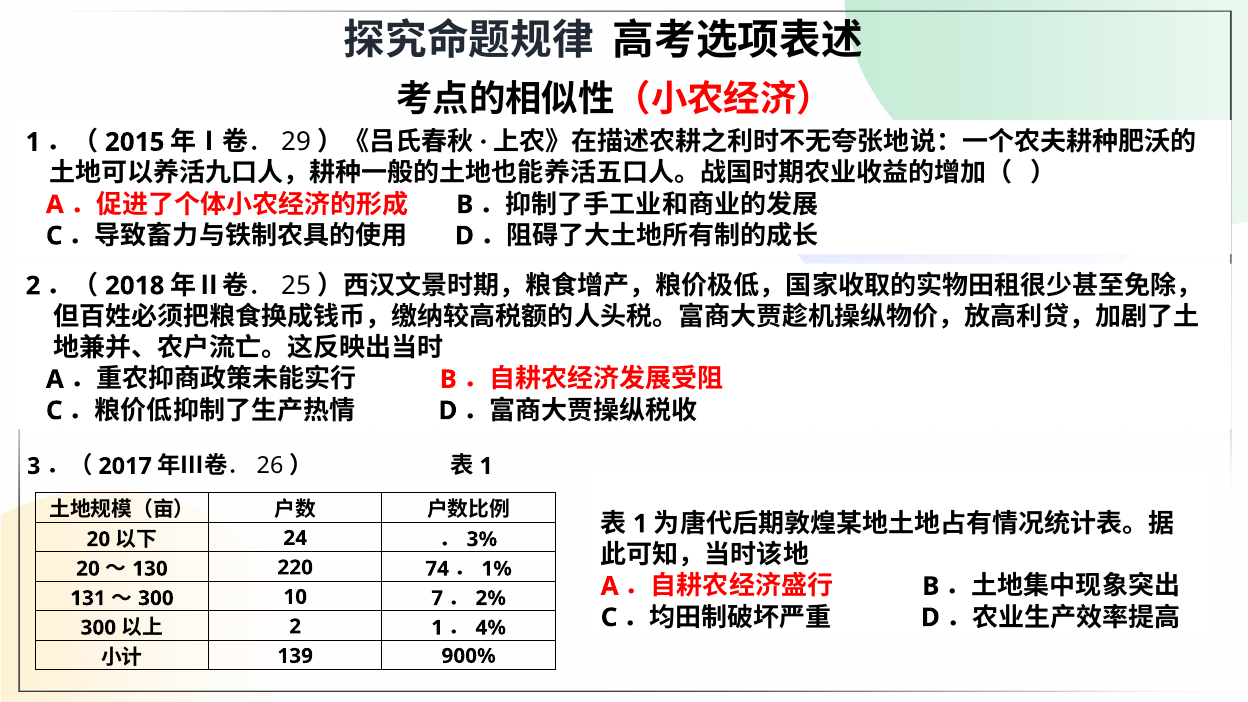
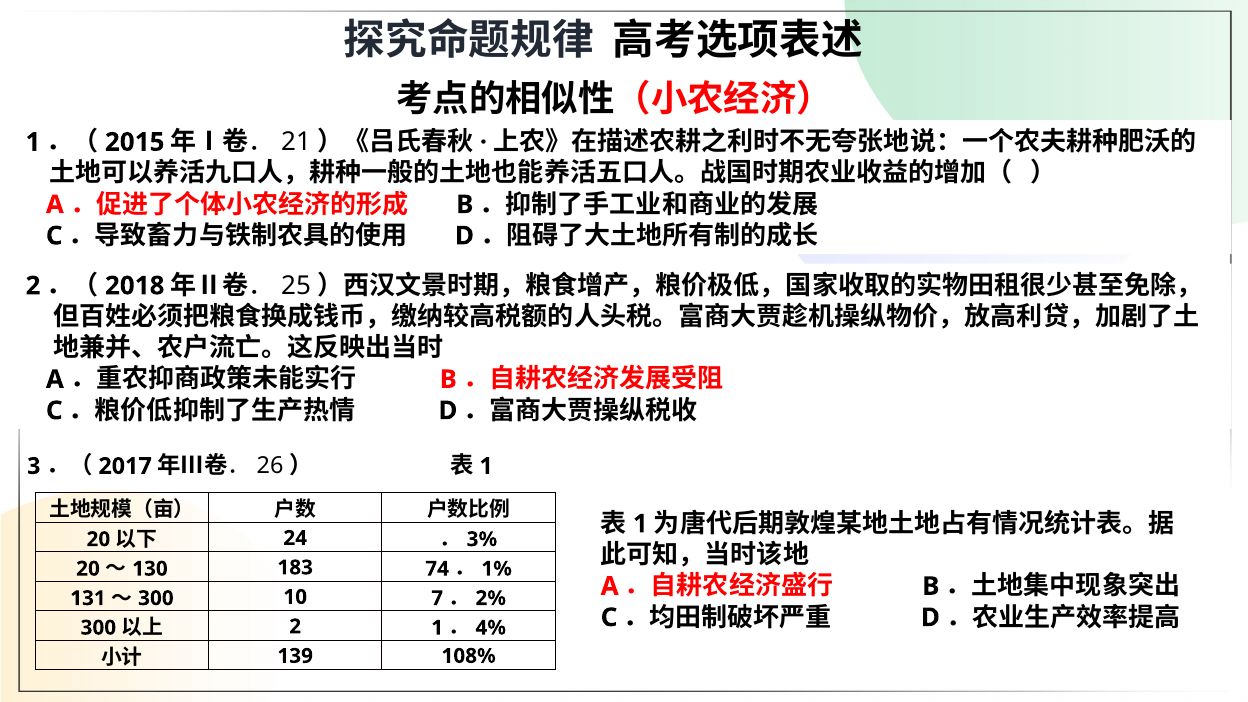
29: 29 -> 21
220: 220 -> 183
900%: 900% -> 108%
